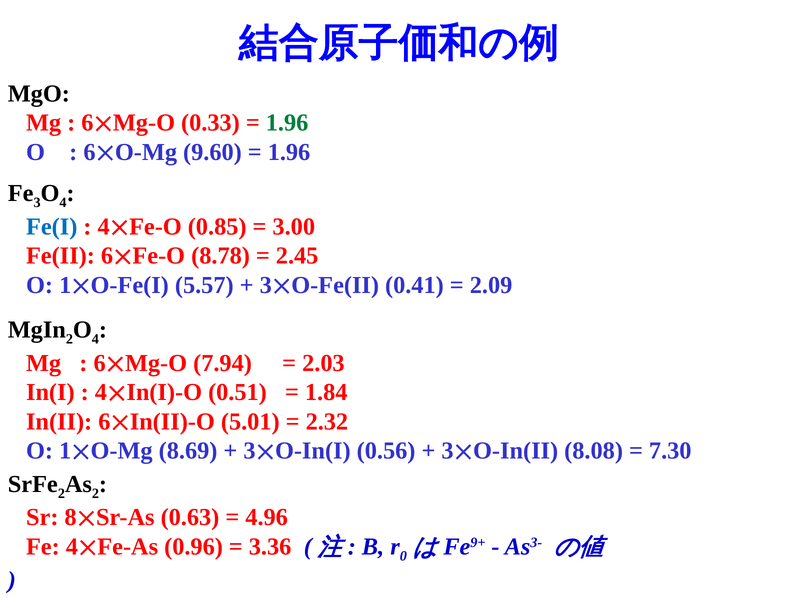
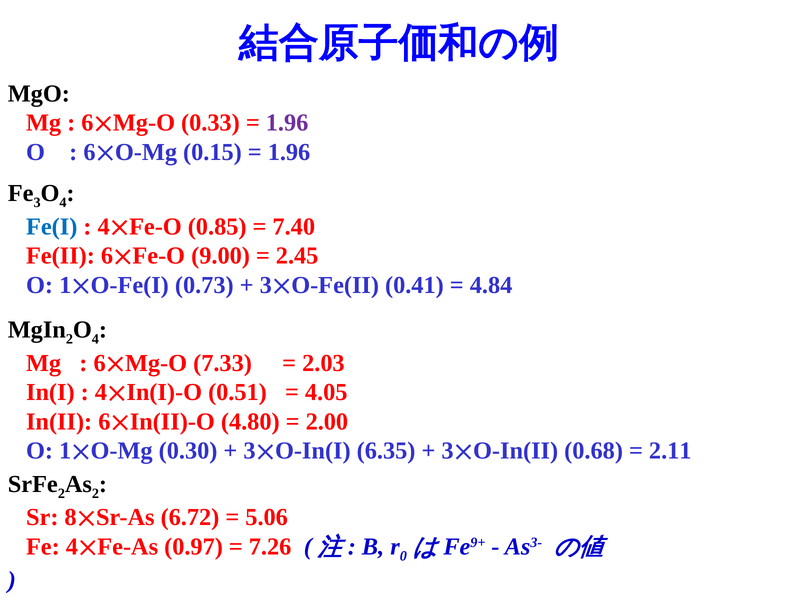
1.96 at (287, 123) colour: green -> purple
9.60: 9.60 -> 0.15
3.00: 3.00 -> 7.40
8.78: 8.78 -> 9.00
5.57: 5.57 -> 0.73
2.09: 2.09 -> 4.84
7.94: 7.94 -> 7.33
1.84: 1.84 -> 4.05
5.01: 5.01 -> 4.80
2.32: 2.32 -> 2.00
8.69: 8.69 -> 0.30
0.56: 0.56 -> 6.35
8.08: 8.08 -> 0.68
7.30: 7.30 -> 2.11
0.63: 0.63 -> 6.72
4.96: 4.96 -> 5.06
0.96: 0.96 -> 0.97
3.36: 3.36 -> 7.26
